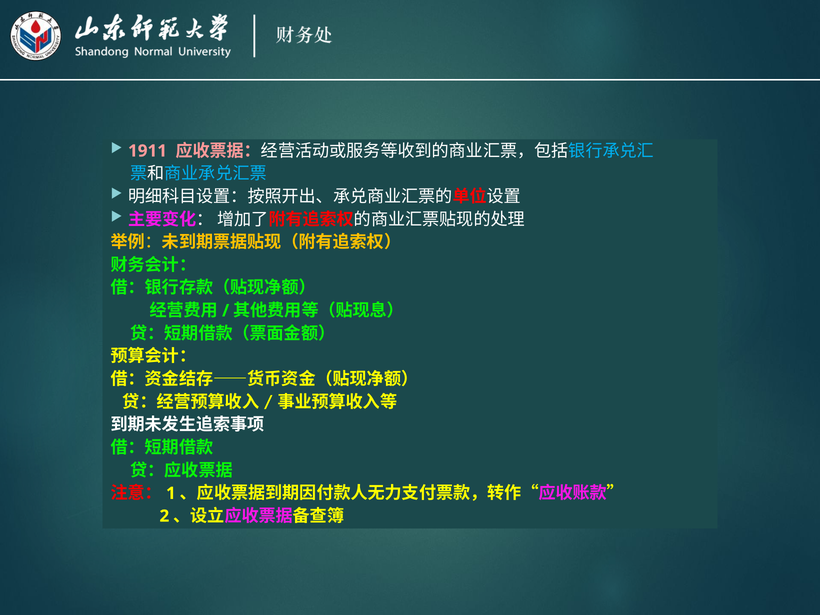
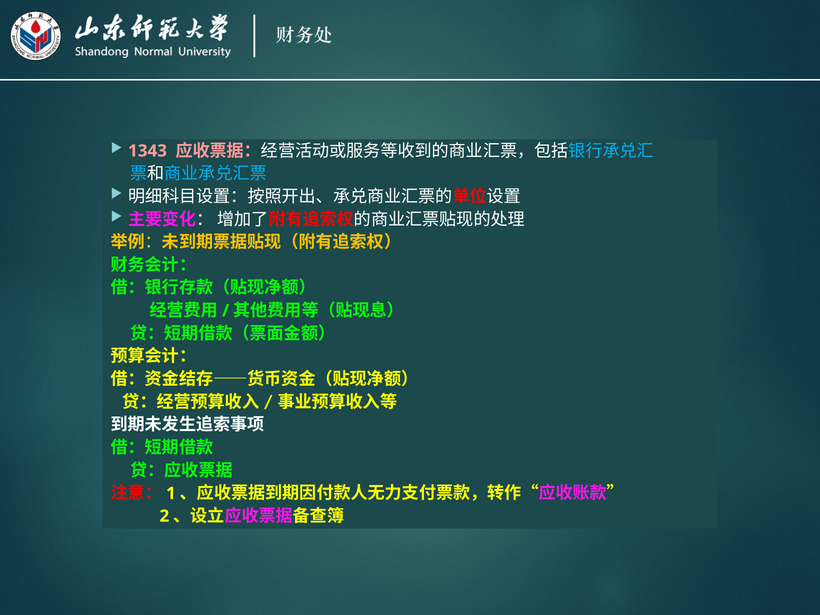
1911: 1911 -> 1343
